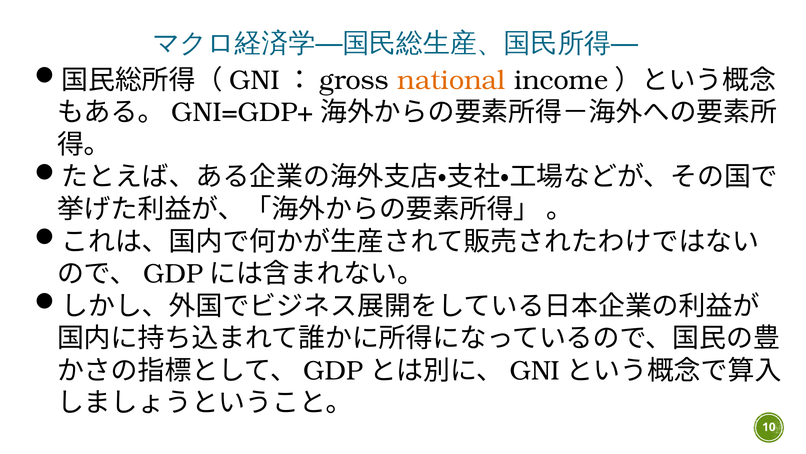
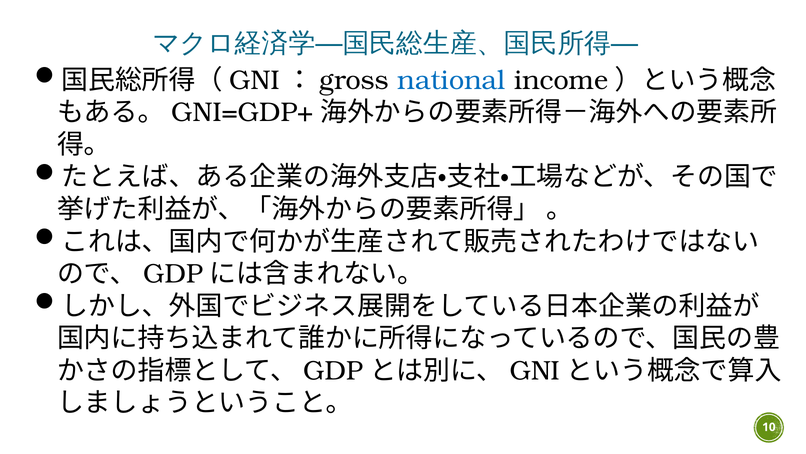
national colour: orange -> blue
